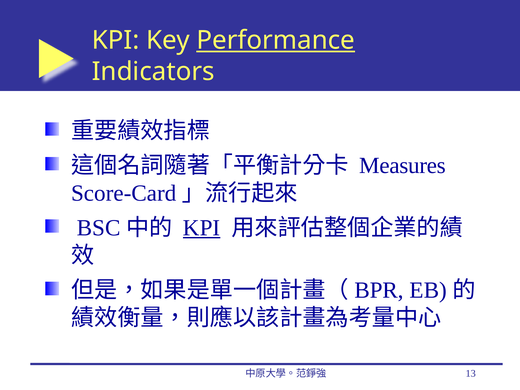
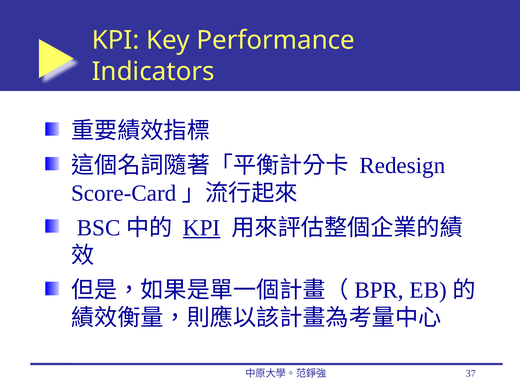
Performance underline: present -> none
Measures: Measures -> Redesign
13: 13 -> 37
